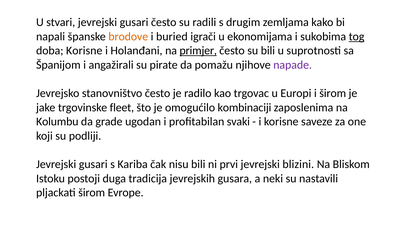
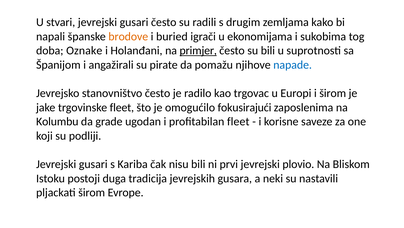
tog underline: present -> none
doba Korisne: Korisne -> Oznake
napade colour: purple -> blue
kombinaciji: kombinaciji -> fokusirajući
profitabilan svaki: svaki -> fleet
blizini: blizini -> plovio
